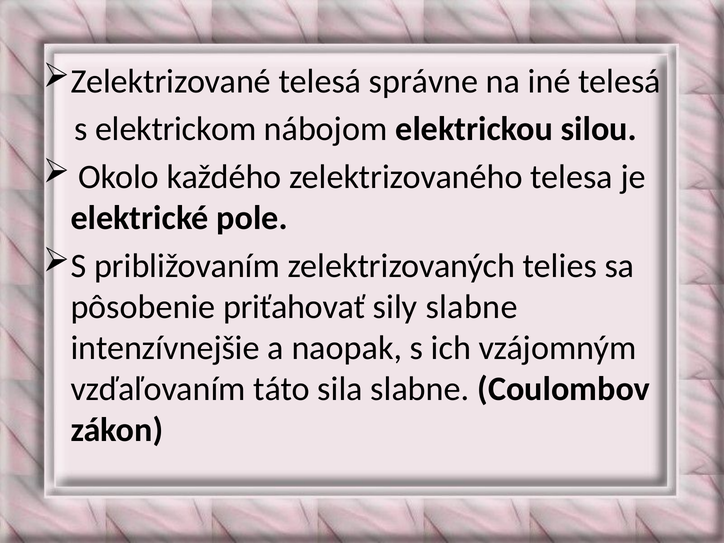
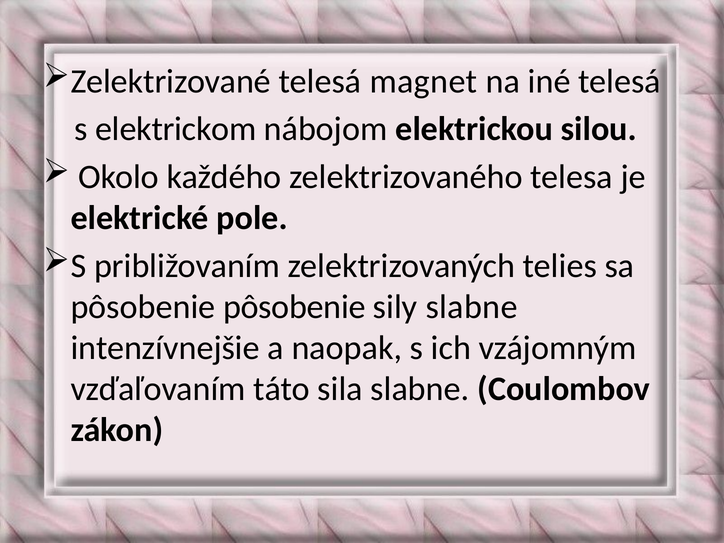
správne: správne -> magnet
pôsobenie priťahovať: priťahovať -> pôsobenie
